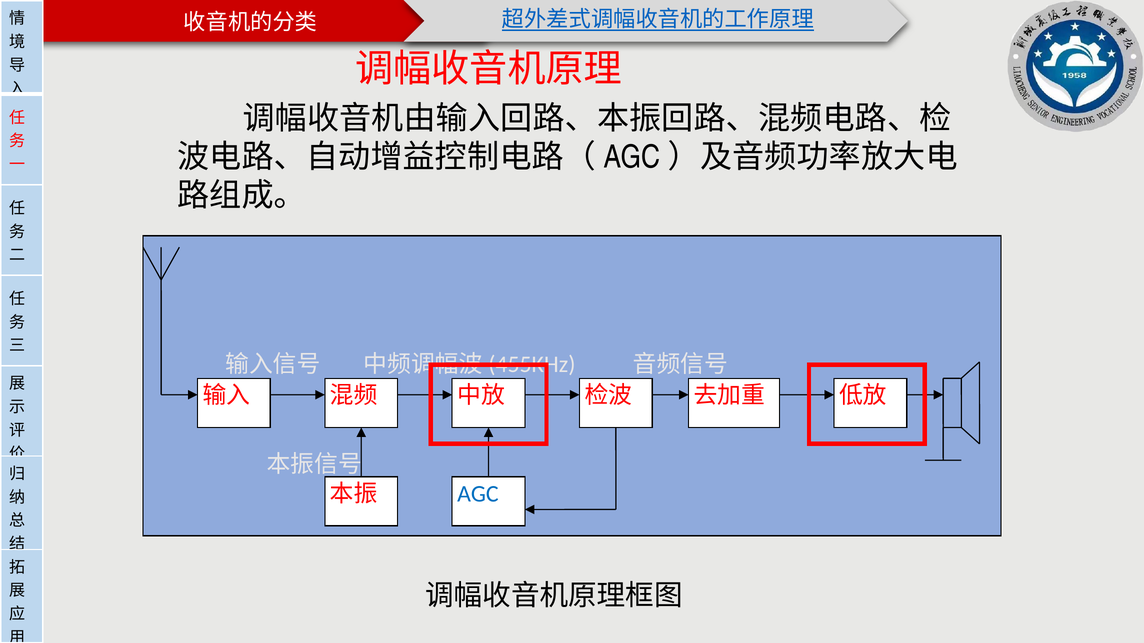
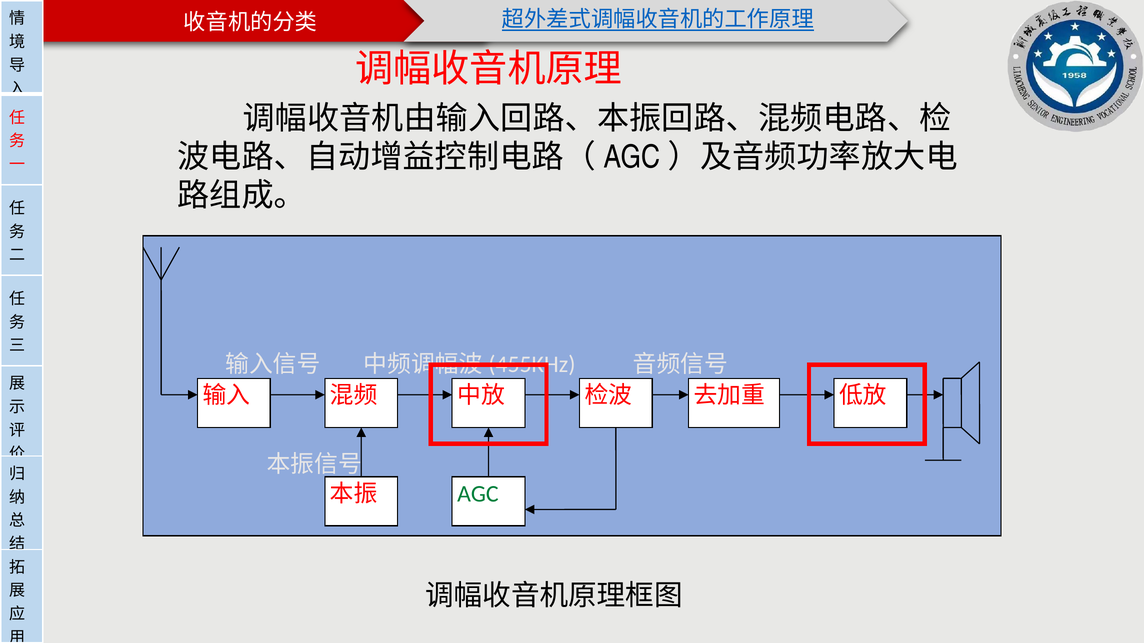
AGC colour: blue -> green
